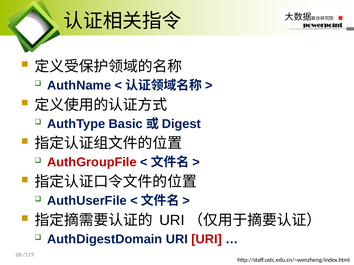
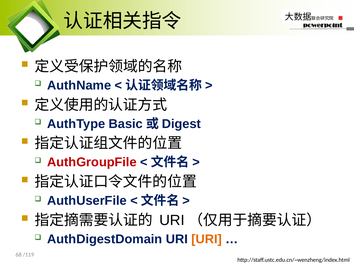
URI at (207, 240) colour: red -> orange
